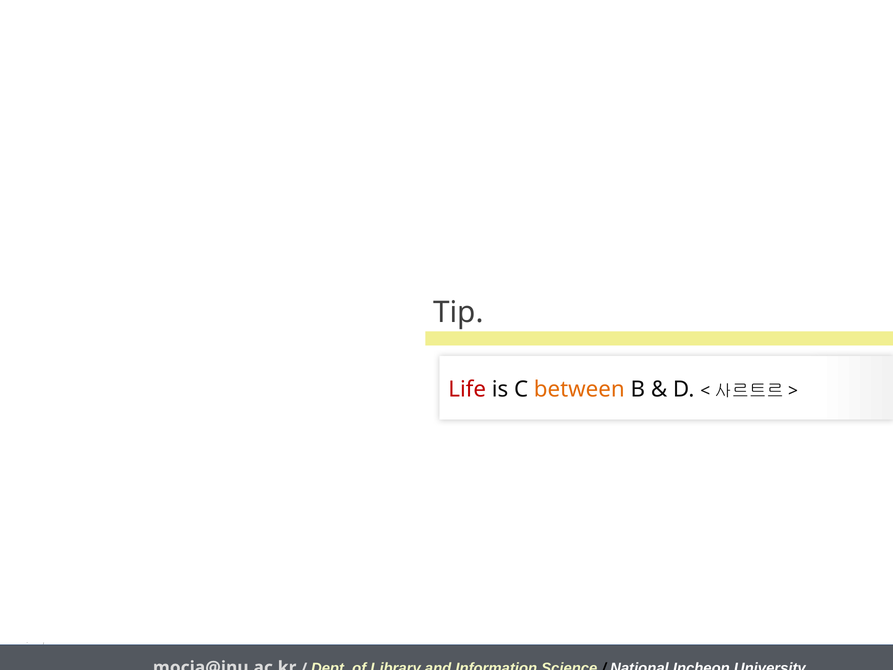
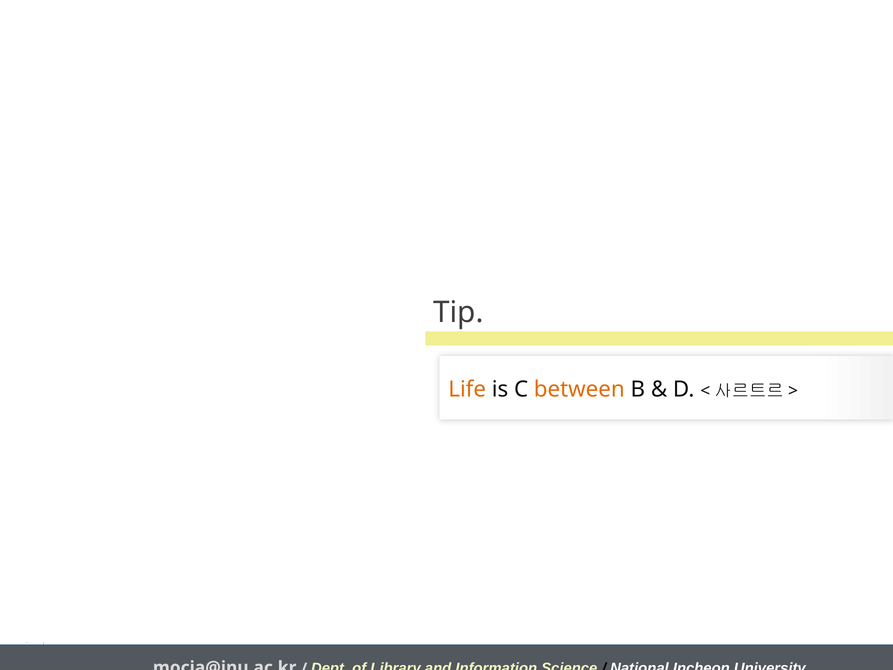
Life colour: red -> orange
